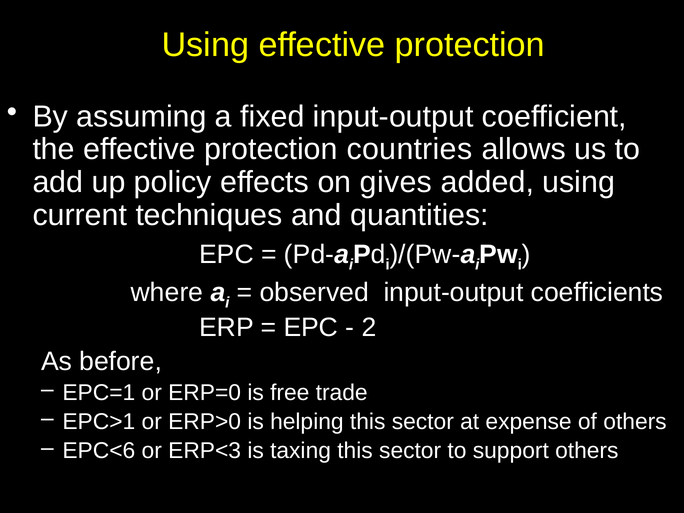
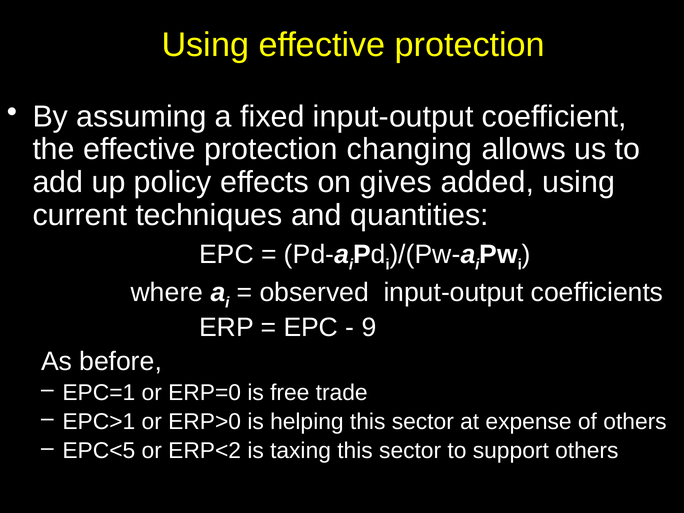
countries: countries -> changing
2: 2 -> 9
EPC<6: EPC<6 -> EPC<5
ERP<3: ERP<3 -> ERP<2
